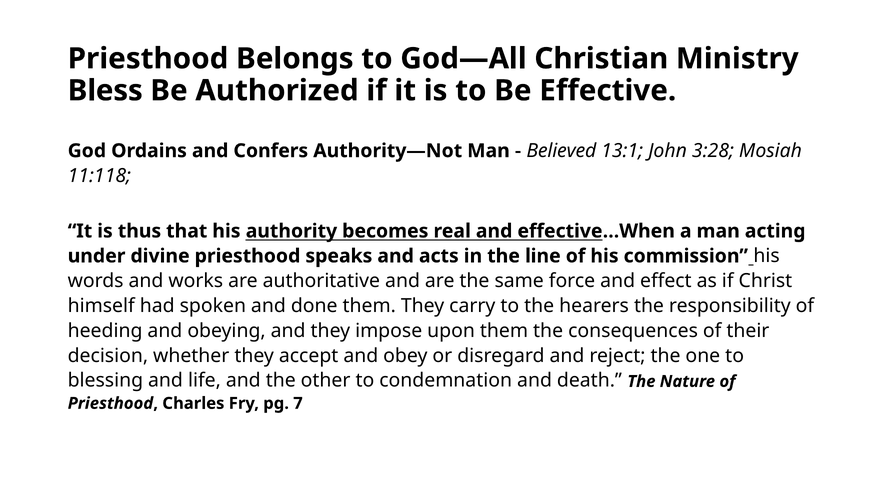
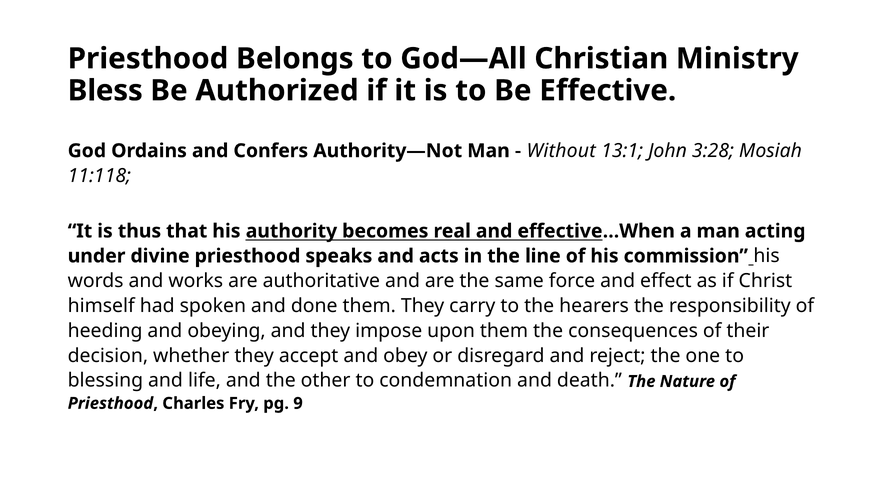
Believed: Believed -> Without
7: 7 -> 9
